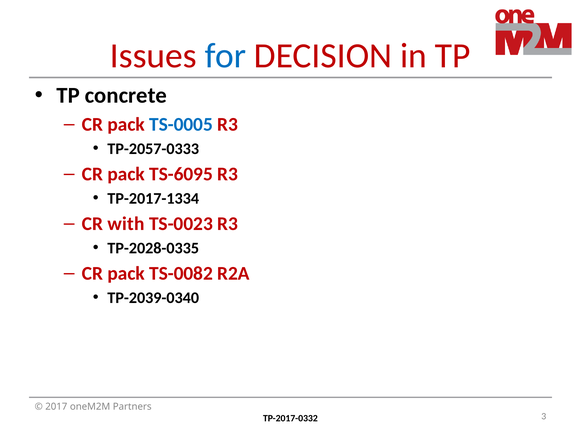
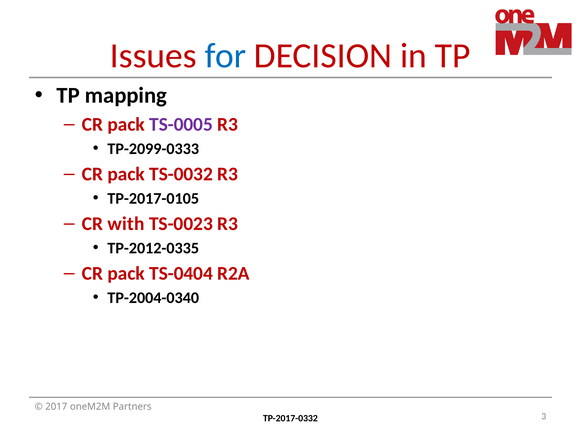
concrete: concrete -> mapping
TS-0005 colour: blue -> purple
TP-2057-0333: TP-2057-0333 -> TP-2099-0333
TS-6095: TS-6095 -> TS-0032
TP-2017-1334: TP-2017-1334 -> TP-2017-0105
TP-2028-0335: TP-2028-0335 -> TP-2012-0335
TS-0082: TS-0082 -> TS-0404
TP-2039-0340: TP-2039-0340 -> TP-2004-0340
